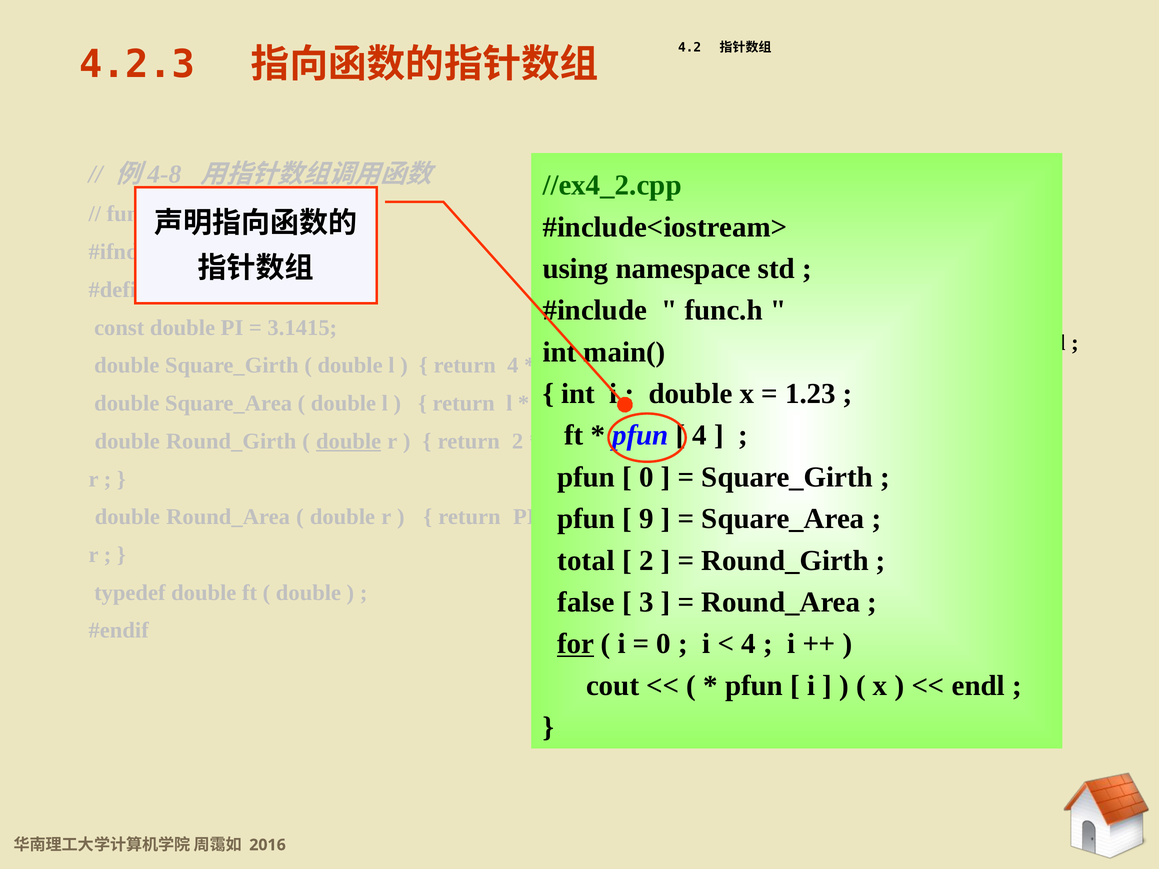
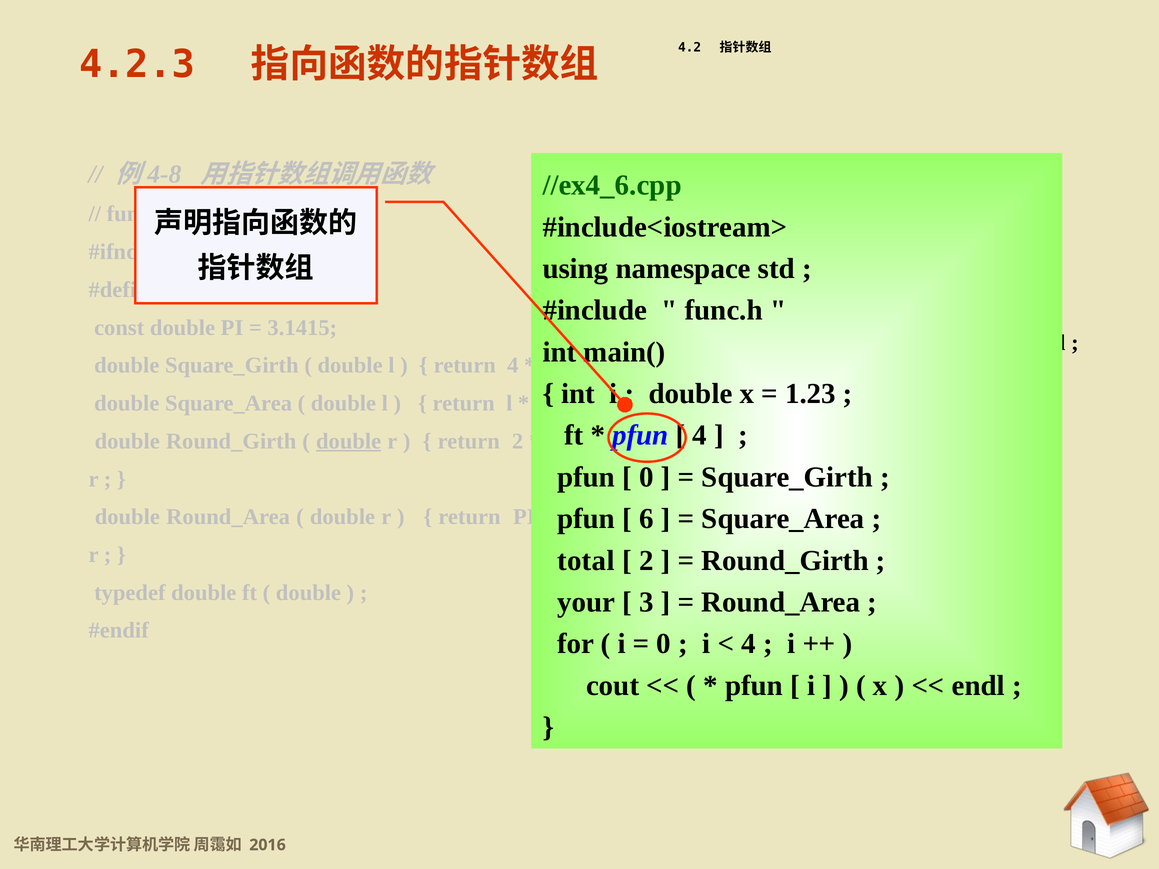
//ex4_2.cpp: //ex4_2.cpp -> //ex4_6.cpp
9: 9 -> 6
false: false -> your
for at (576, 644) underline: present -> none
